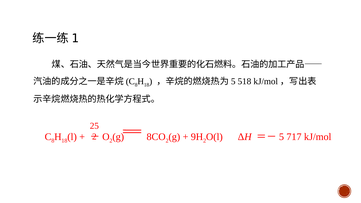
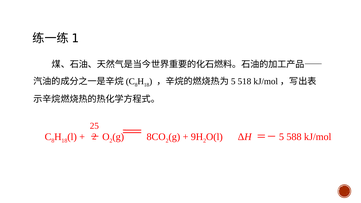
717: 717 -> 588
